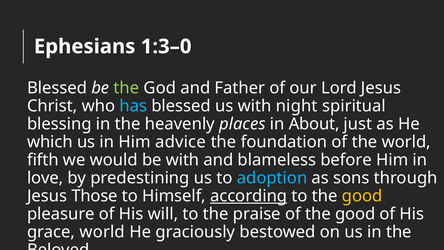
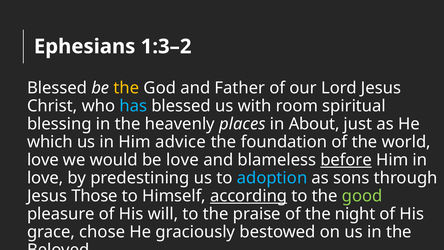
1:3–0: 1:3–0 -> 1:3–2
the at (126, 88) colour: light green -> yellow
night: night -> room
fifth at (43, 160): fifth -> love
be with: with -> love
before underline: none -> present
good at (362, 196) colour: yellow -> light green
of the good: good -> night
grace world: world -> chose
